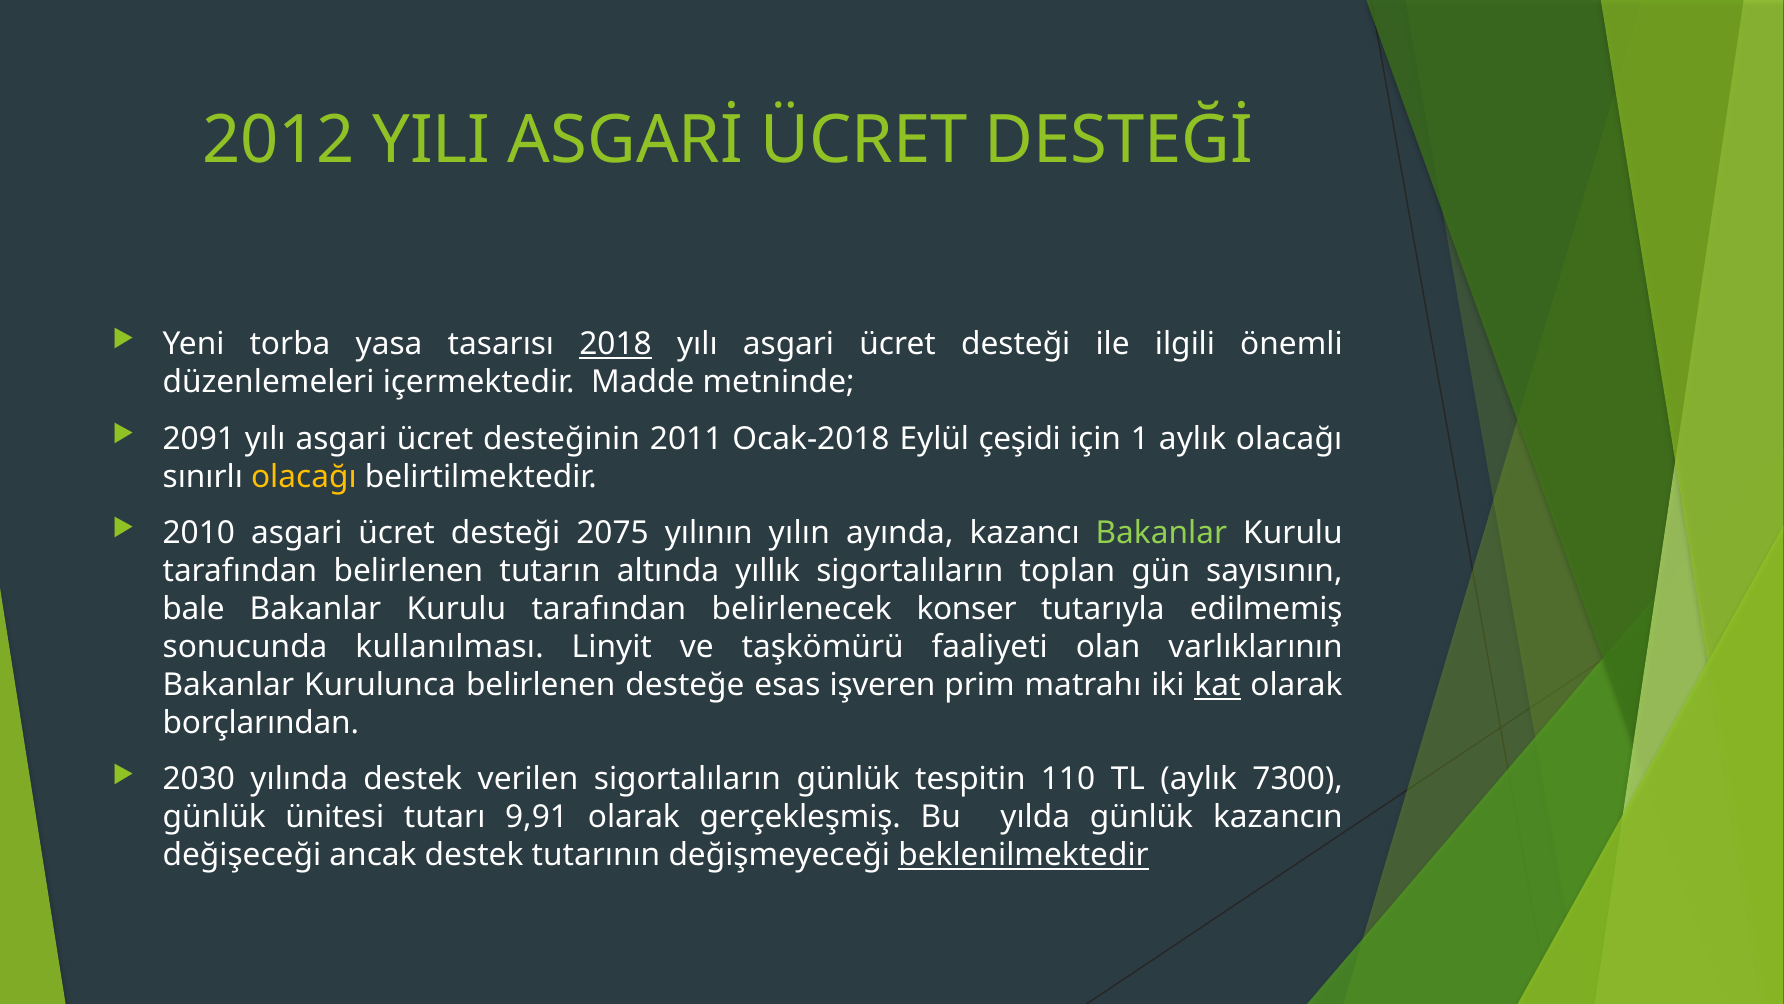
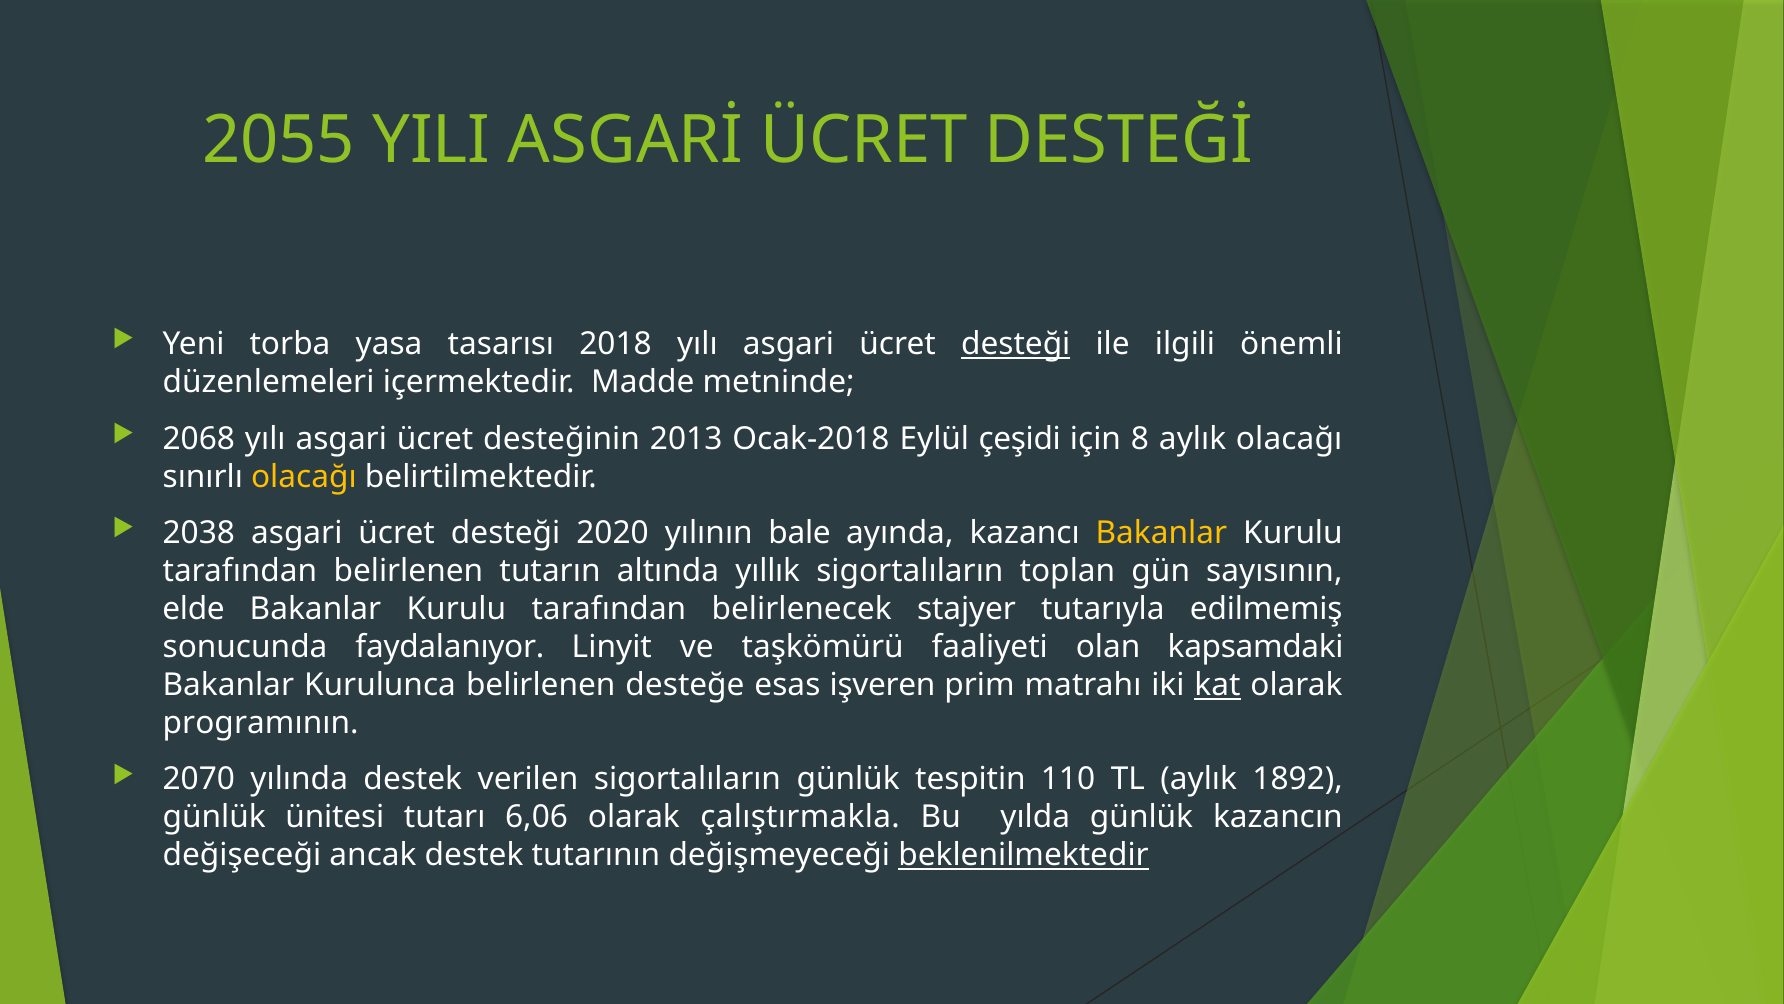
2012: 2012 -> 2055
2018 underline: present -> none
desteği at (1016, 344) underline: none -> present
2091: 2091 -> 2068
2011: 2011 -> 2013
1: 1 -> 8
2010: 2010 -> 2038
2075: 2075 -> 2020
yılın: yılın -> bale
Bakanlar at (1161, 533) colour: light green -> yellow
bale: bale -> elde
konser: konser -> stajyer
kullanılması: kullanılması -> faydalanıyor
varlıklarının: varlıklarının -> kapsamdaki
borçlarından: borçlarından -> programının
2030: 2030 -> 2070
7300: 7300 -> 1892
9,91: 9,91 -> 6,06
gerçekleşmiş: gerçekleşmiş -> çalıştırmakla
